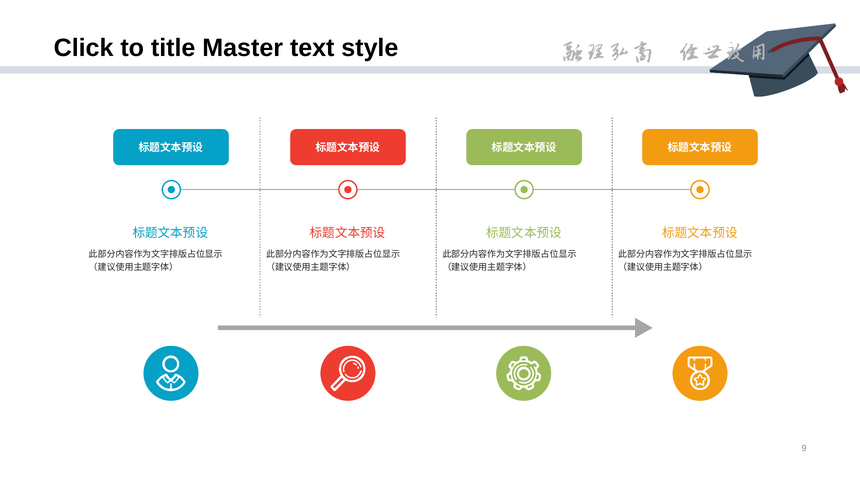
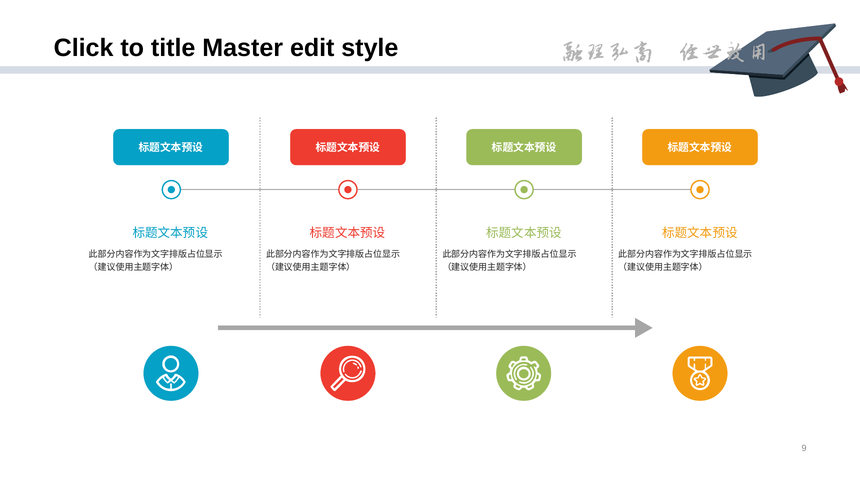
text: text -> edit
